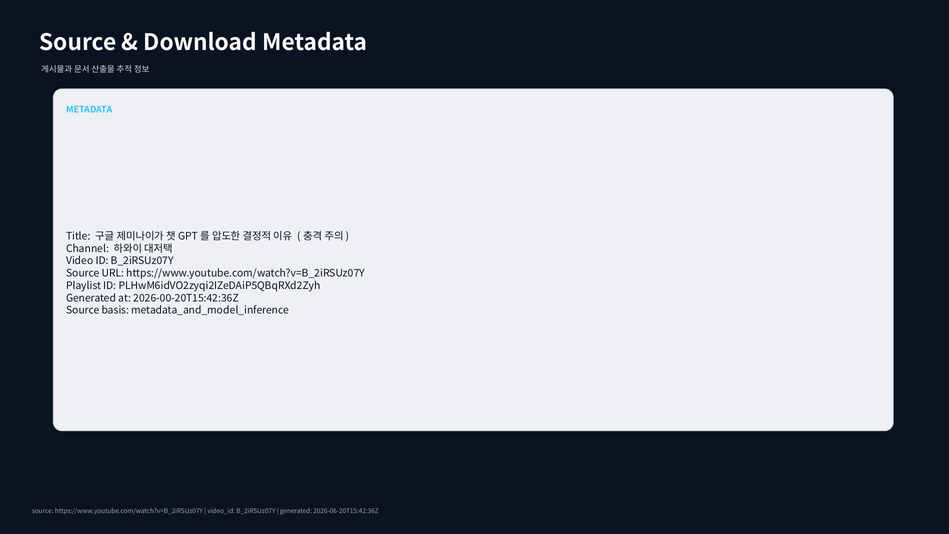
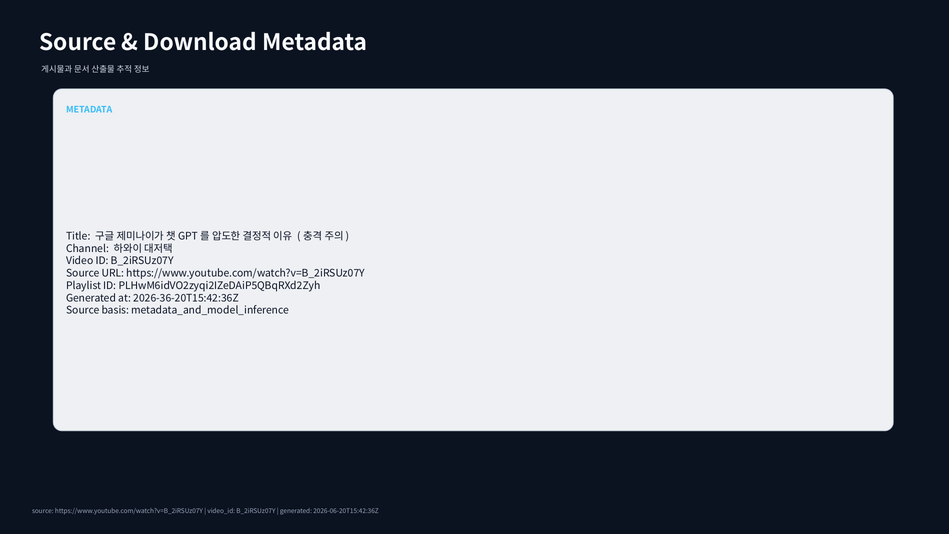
2026-00-20T15:42:36Z: 2026-00-20T15:42:36Z -> 2026-36-20T15:42:36Z
